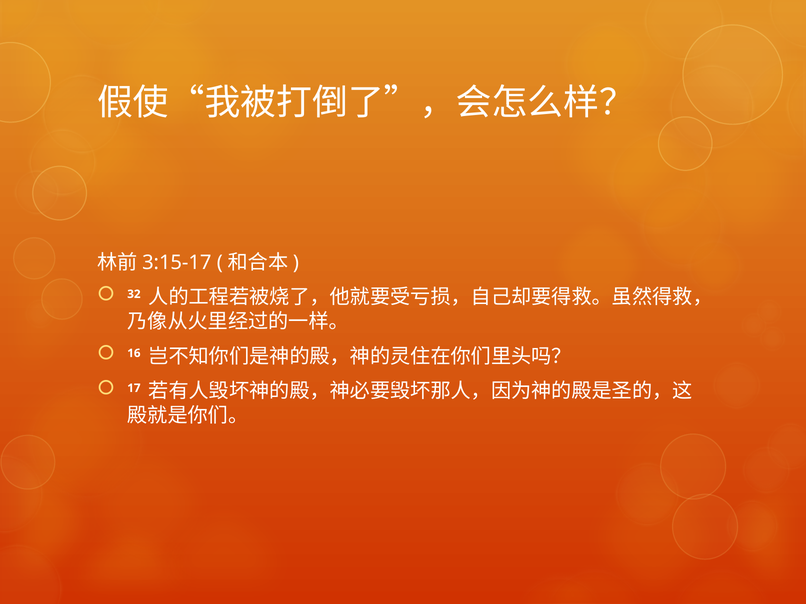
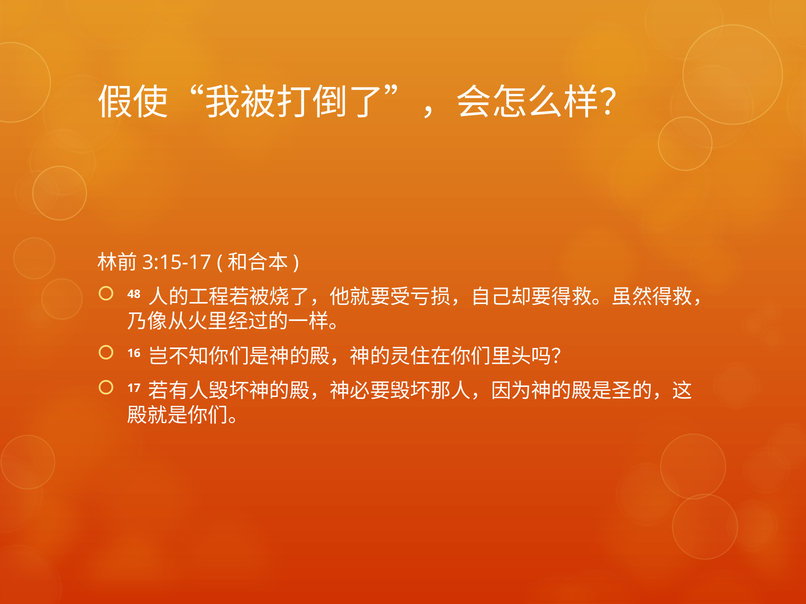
32: 32 -> 48
